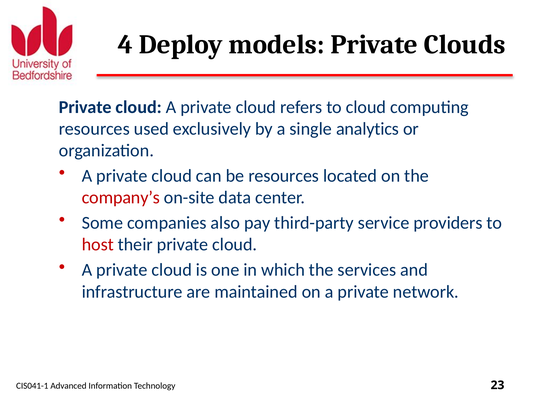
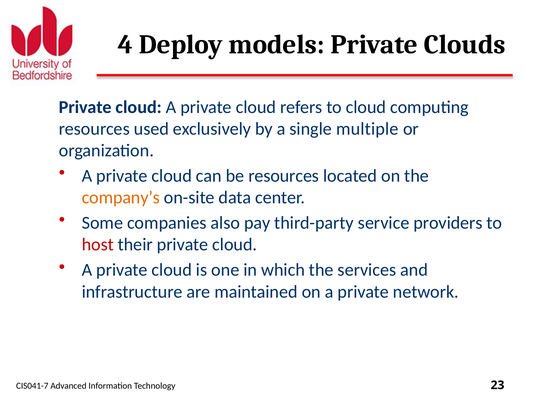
analytics: analytics -> multiple
company’s colour: red -> orange
CIS041-1: CIS041-1 -> CIS041-7
